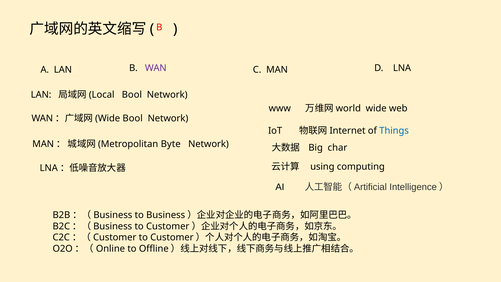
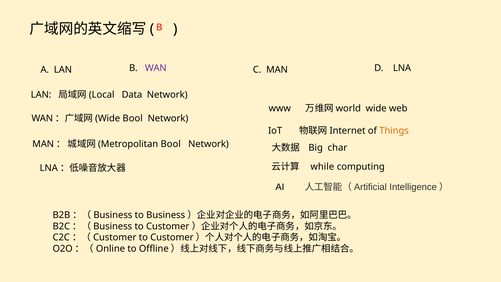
Bool at (132, 95): Bool -> Data
Things colour: blue -> orange
Byte at (171, 144): Byte -> Bool
using: using -> while
